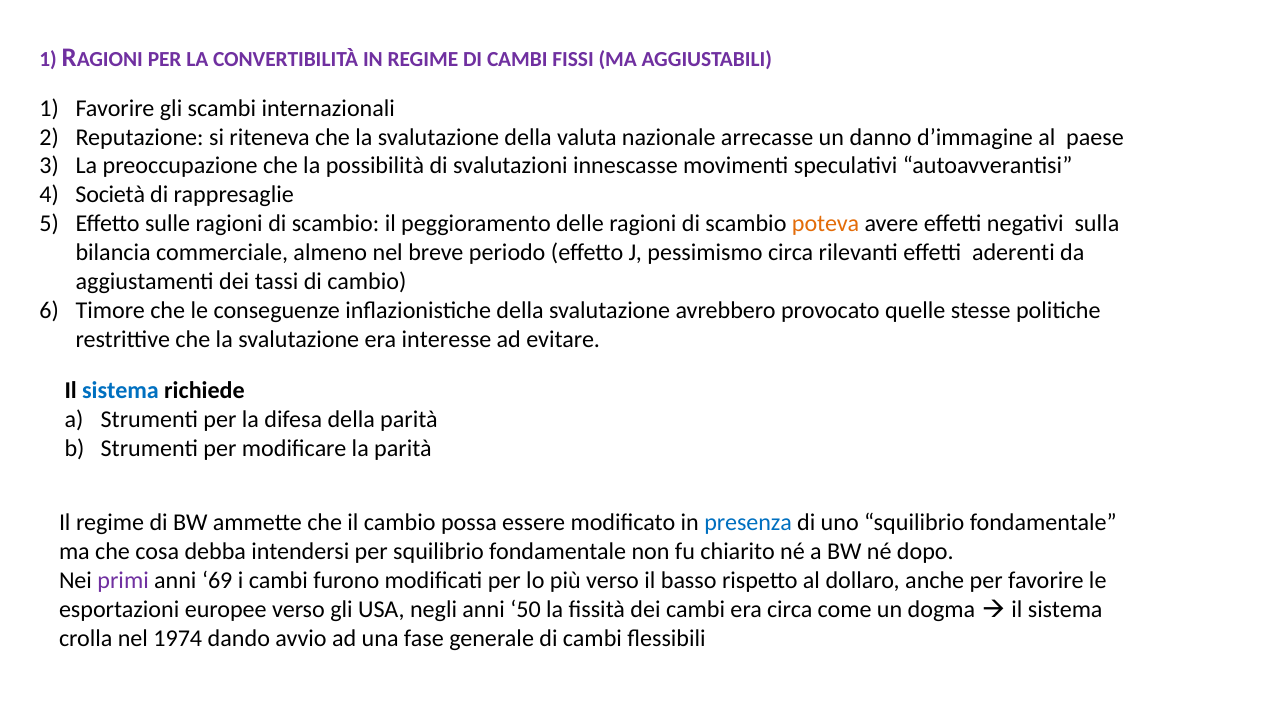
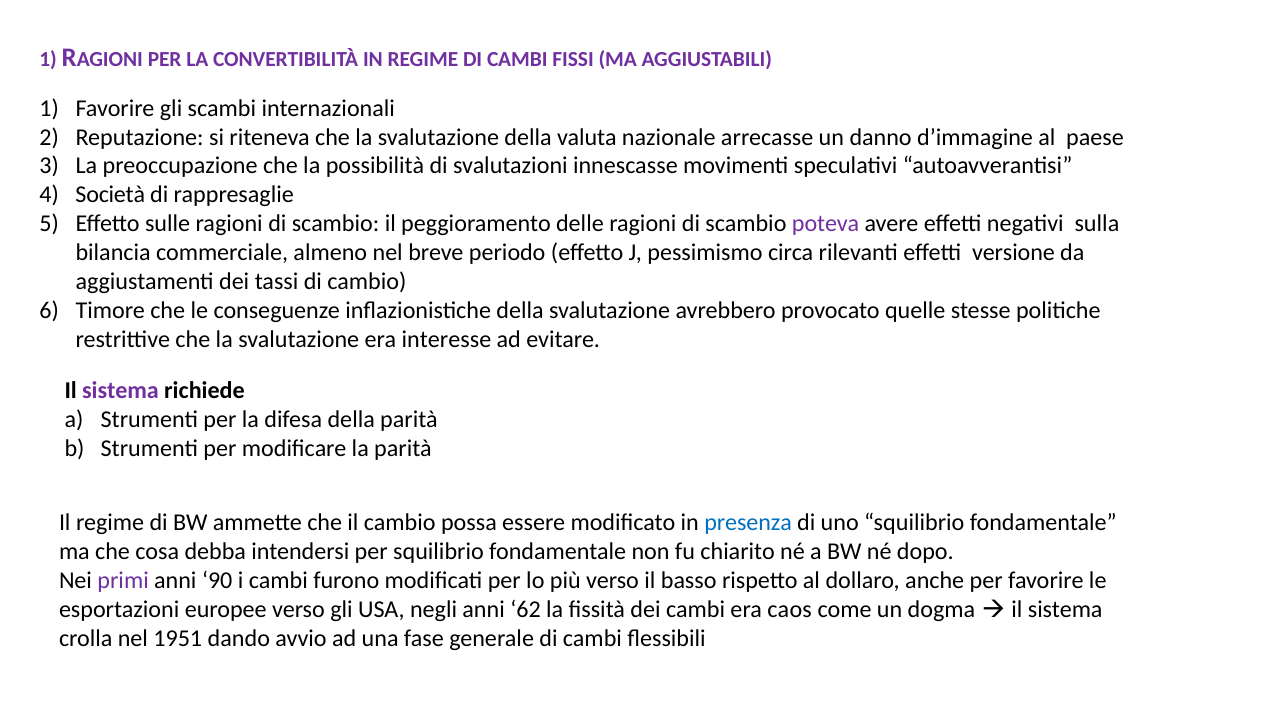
poteva colour: orange -> purple
aderenti: aderenti -> versione
sistema at (121, 391) colour: blue -> purple
69: 69 -> 90
50: 50 -> 62
era circa: circa -> caos
1974: 1974 -> 1951
